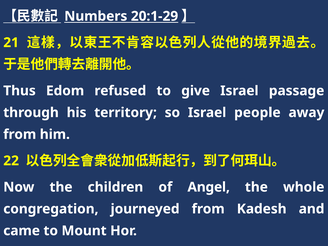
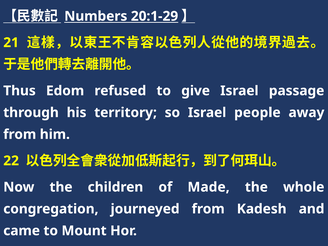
Angel: Angel -> Made
